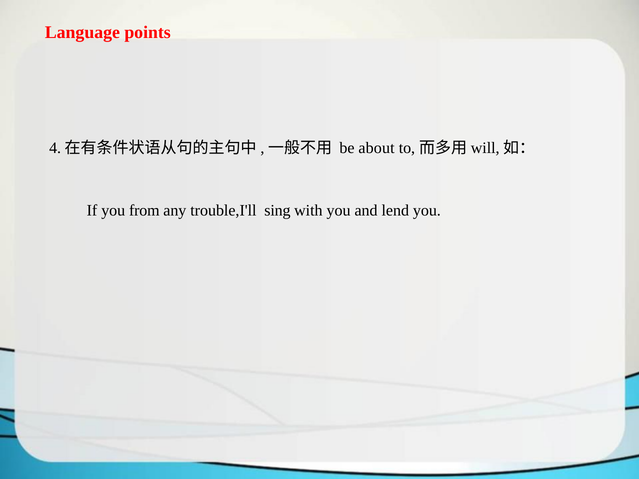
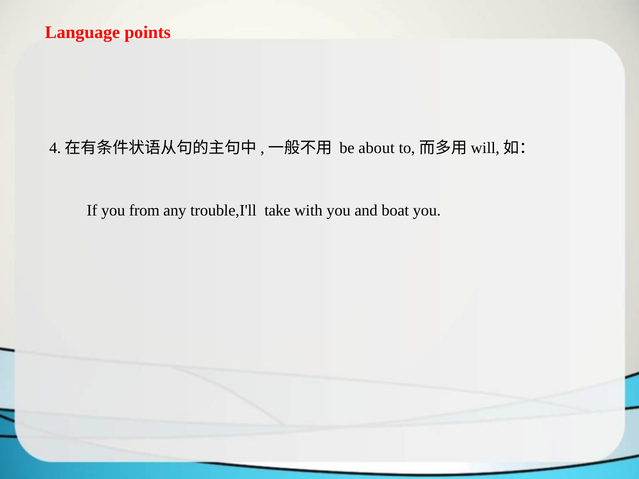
sing: sing -> take
lend: lend -> boat
